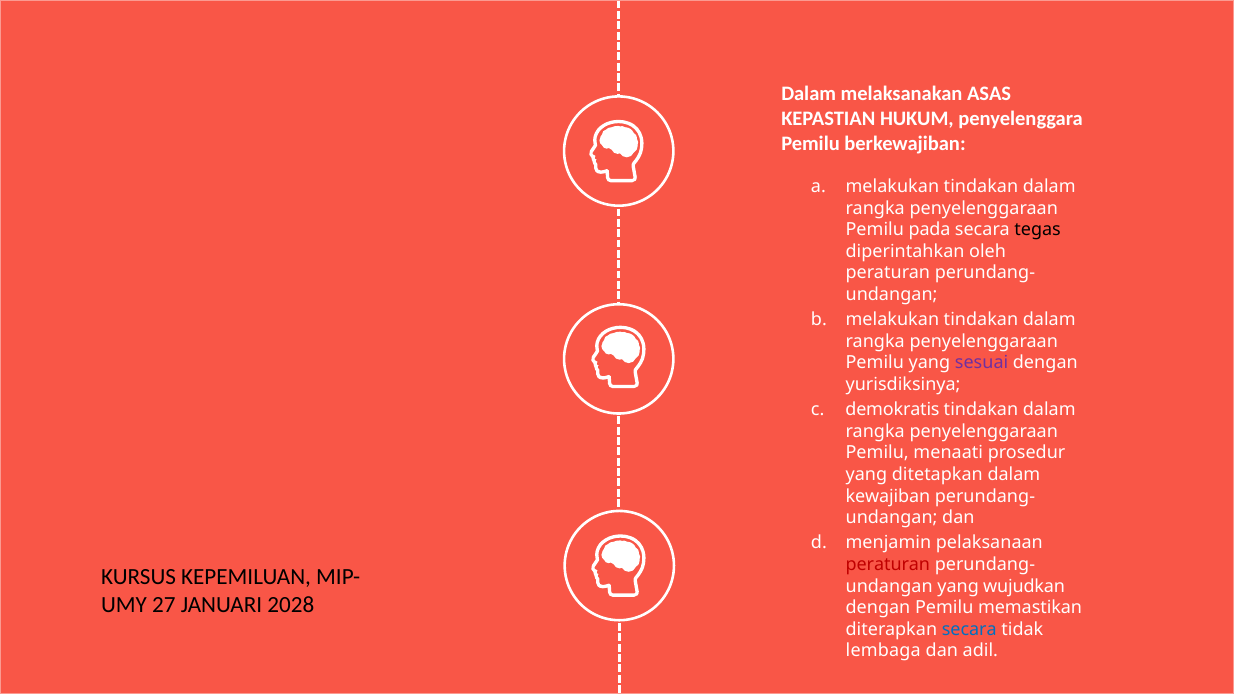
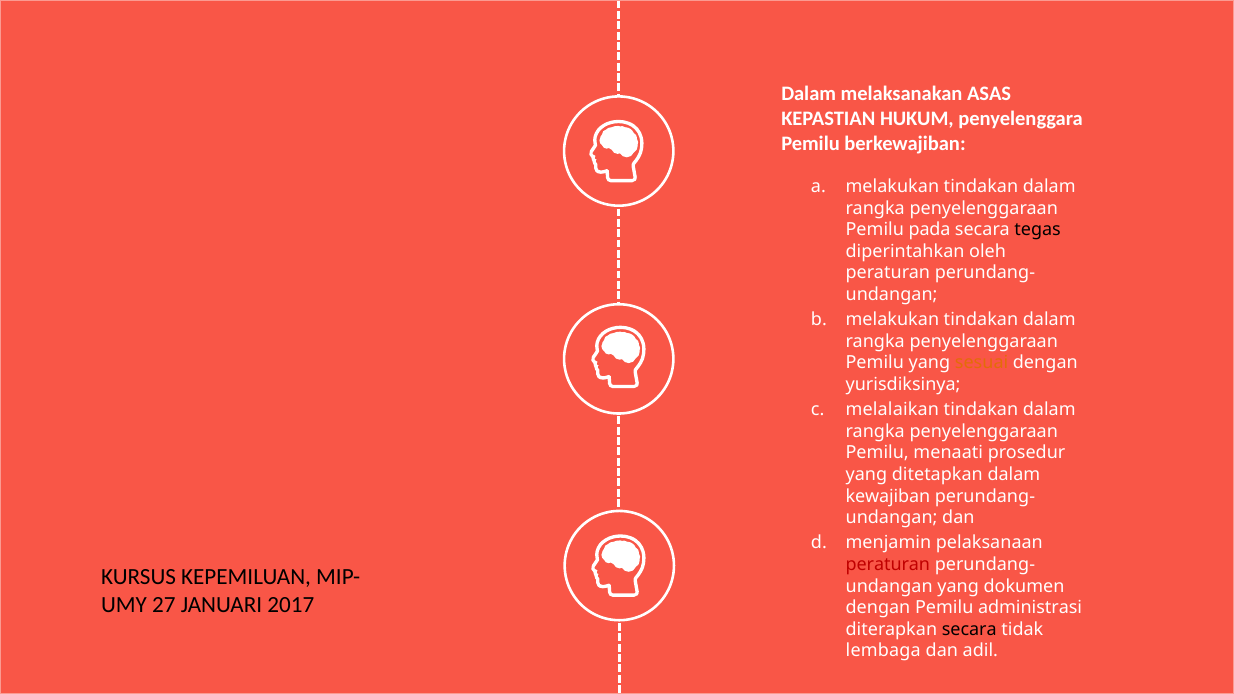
sesuai colour: purple -> orange
demokratis: demokratis -> melalaikan
wujudkan: wujudkan -> dokumen
2028: 2028 -> 2017
memastikan: memastikan -> administrasi
secara at (969, 630) colour: blue -> black
